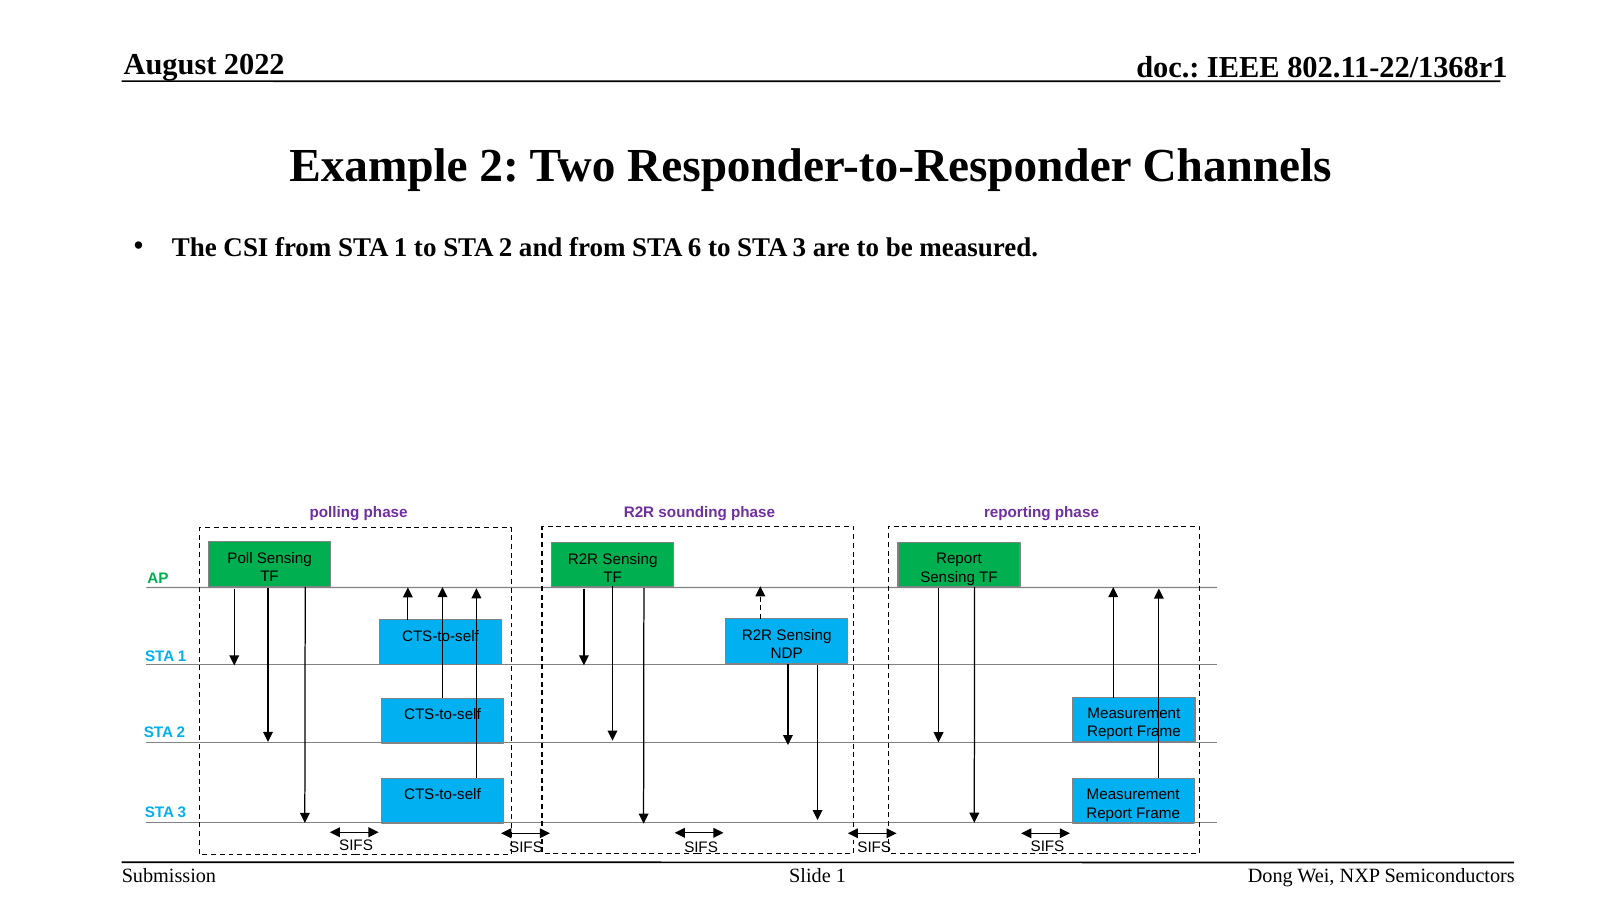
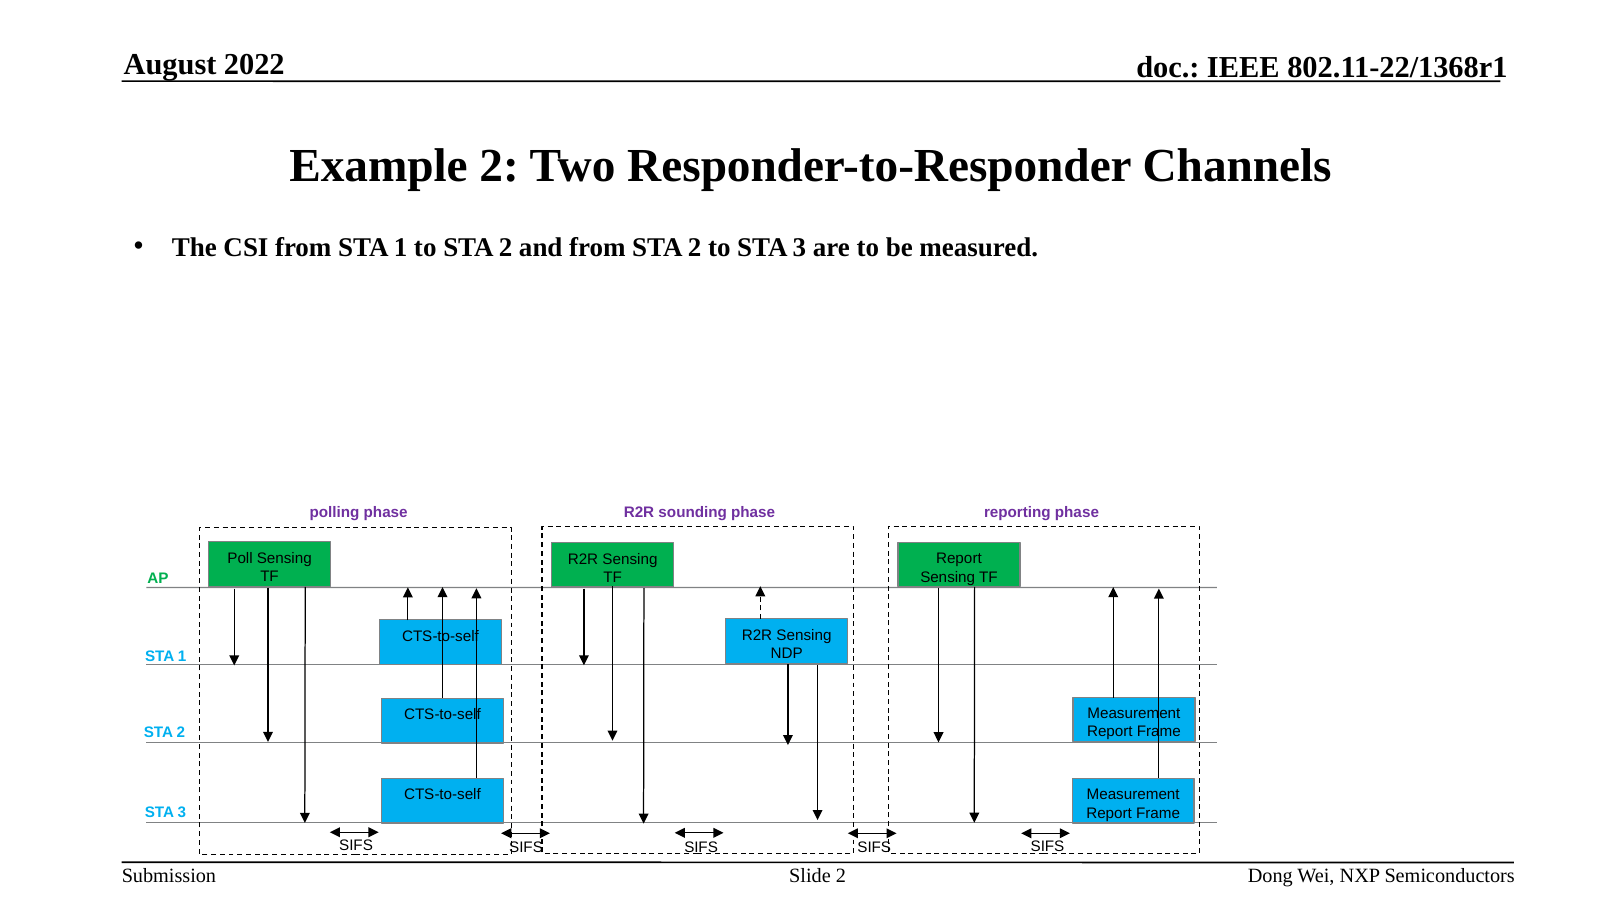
from STA 6: 6 -> 2
Slide 1: 1 -> 2
